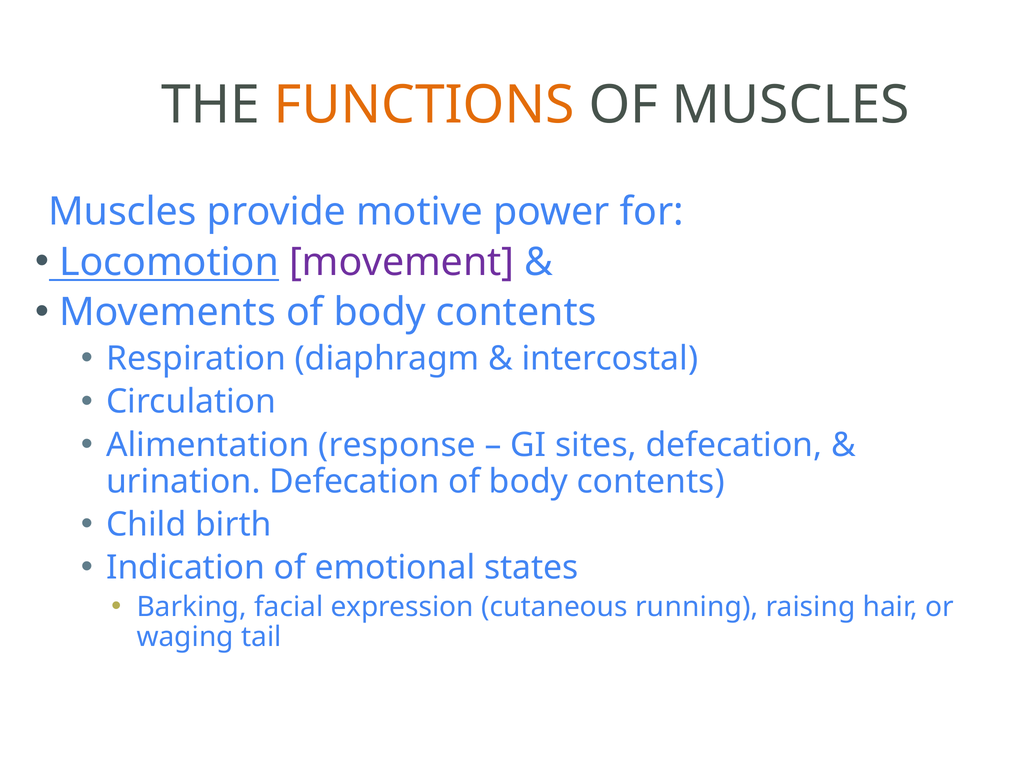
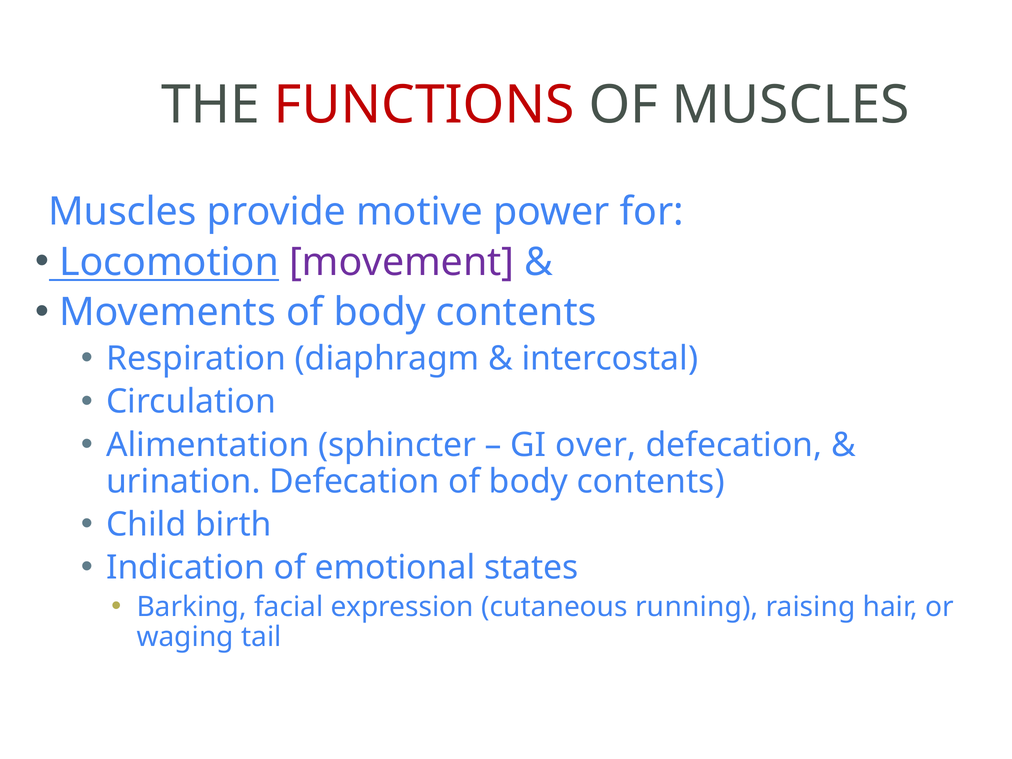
FUNCTIONS colour: orange -> red
response: response -> sphincter
sites: sites -> over
